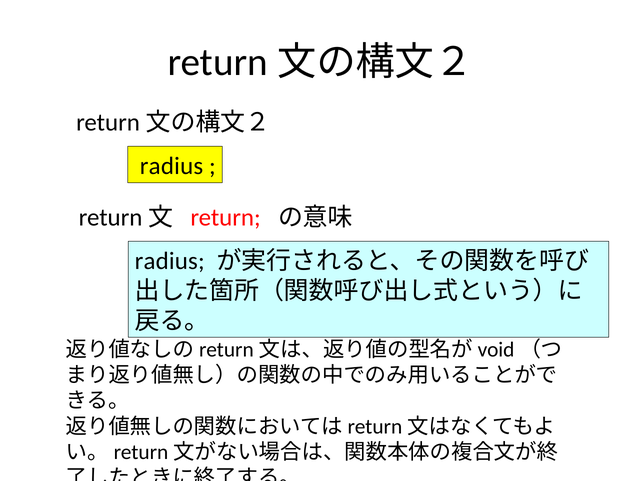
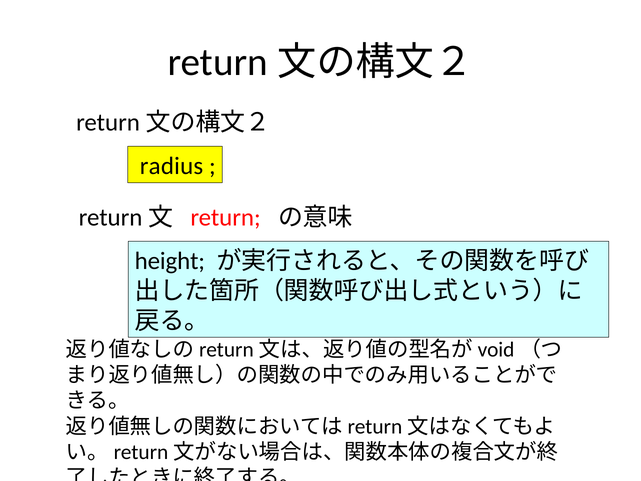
radius at (170, 261): radius -> height
